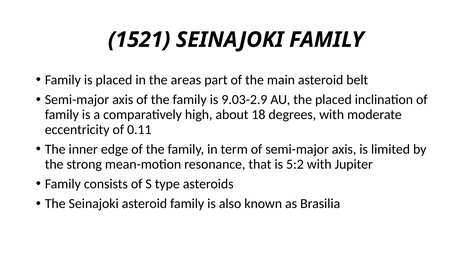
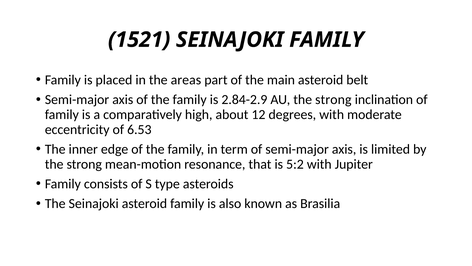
9.03-2.9: 9.03-2.9 -> 2.84-2.9
AU the placed: placed -> strong
18: 18 -> 12
0.11: 0.11 -> 6.53
